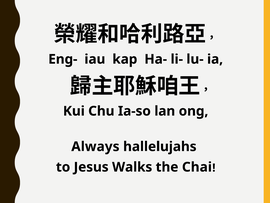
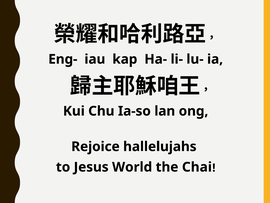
Always: Always -> Rejoice
Walks: Walks -> World
